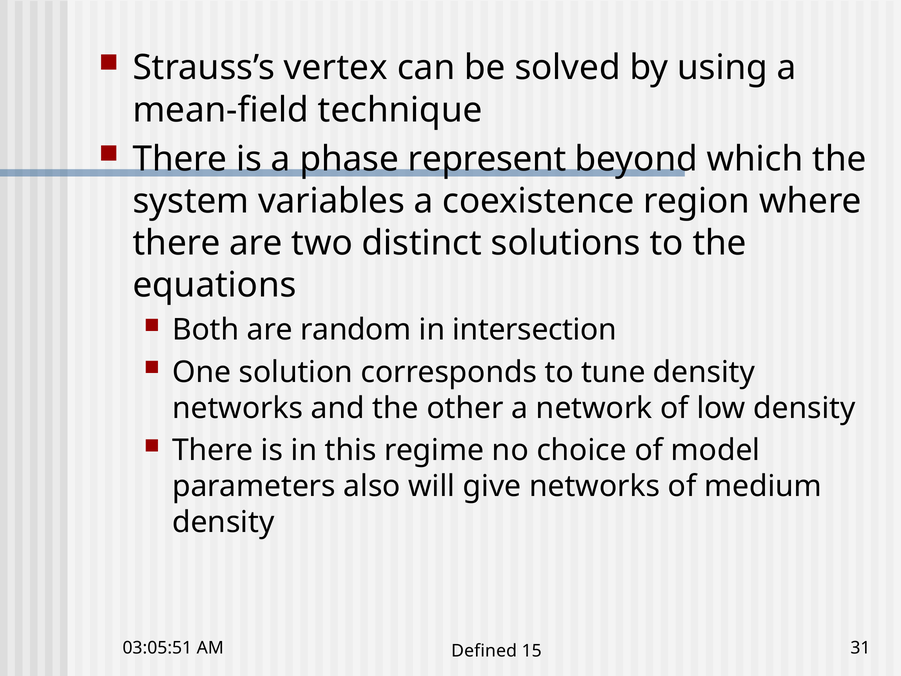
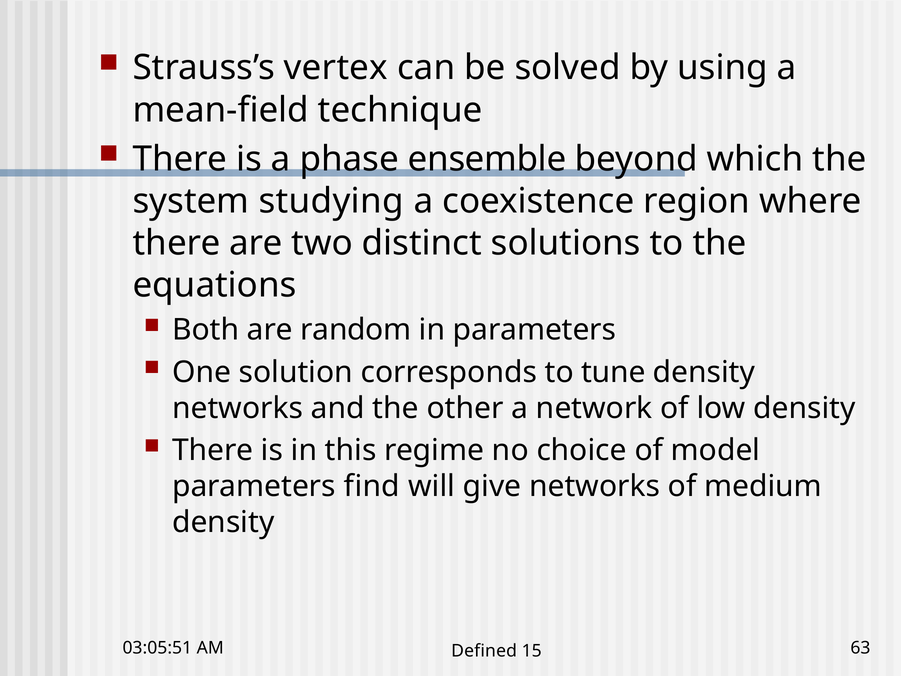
represent: represent -> ensemble
variables: variables -> studying
in intersection: intersection -> parameters
also: also -> find
31: 31 -> 63
